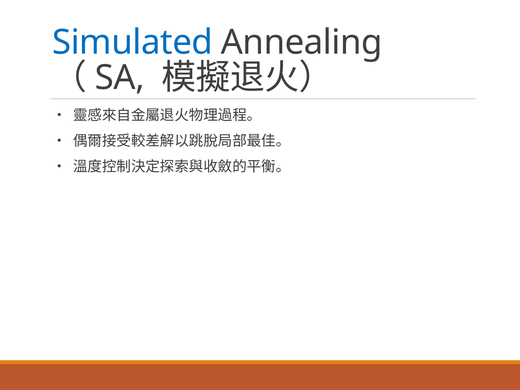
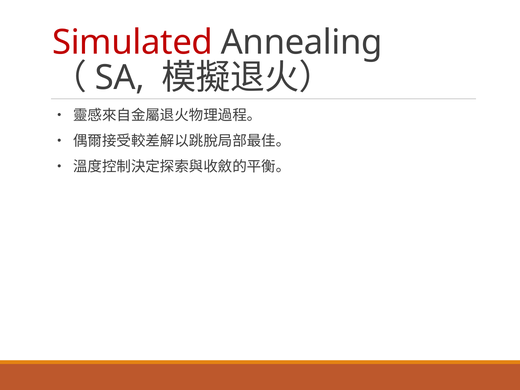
Simulated colour: blue -> red
